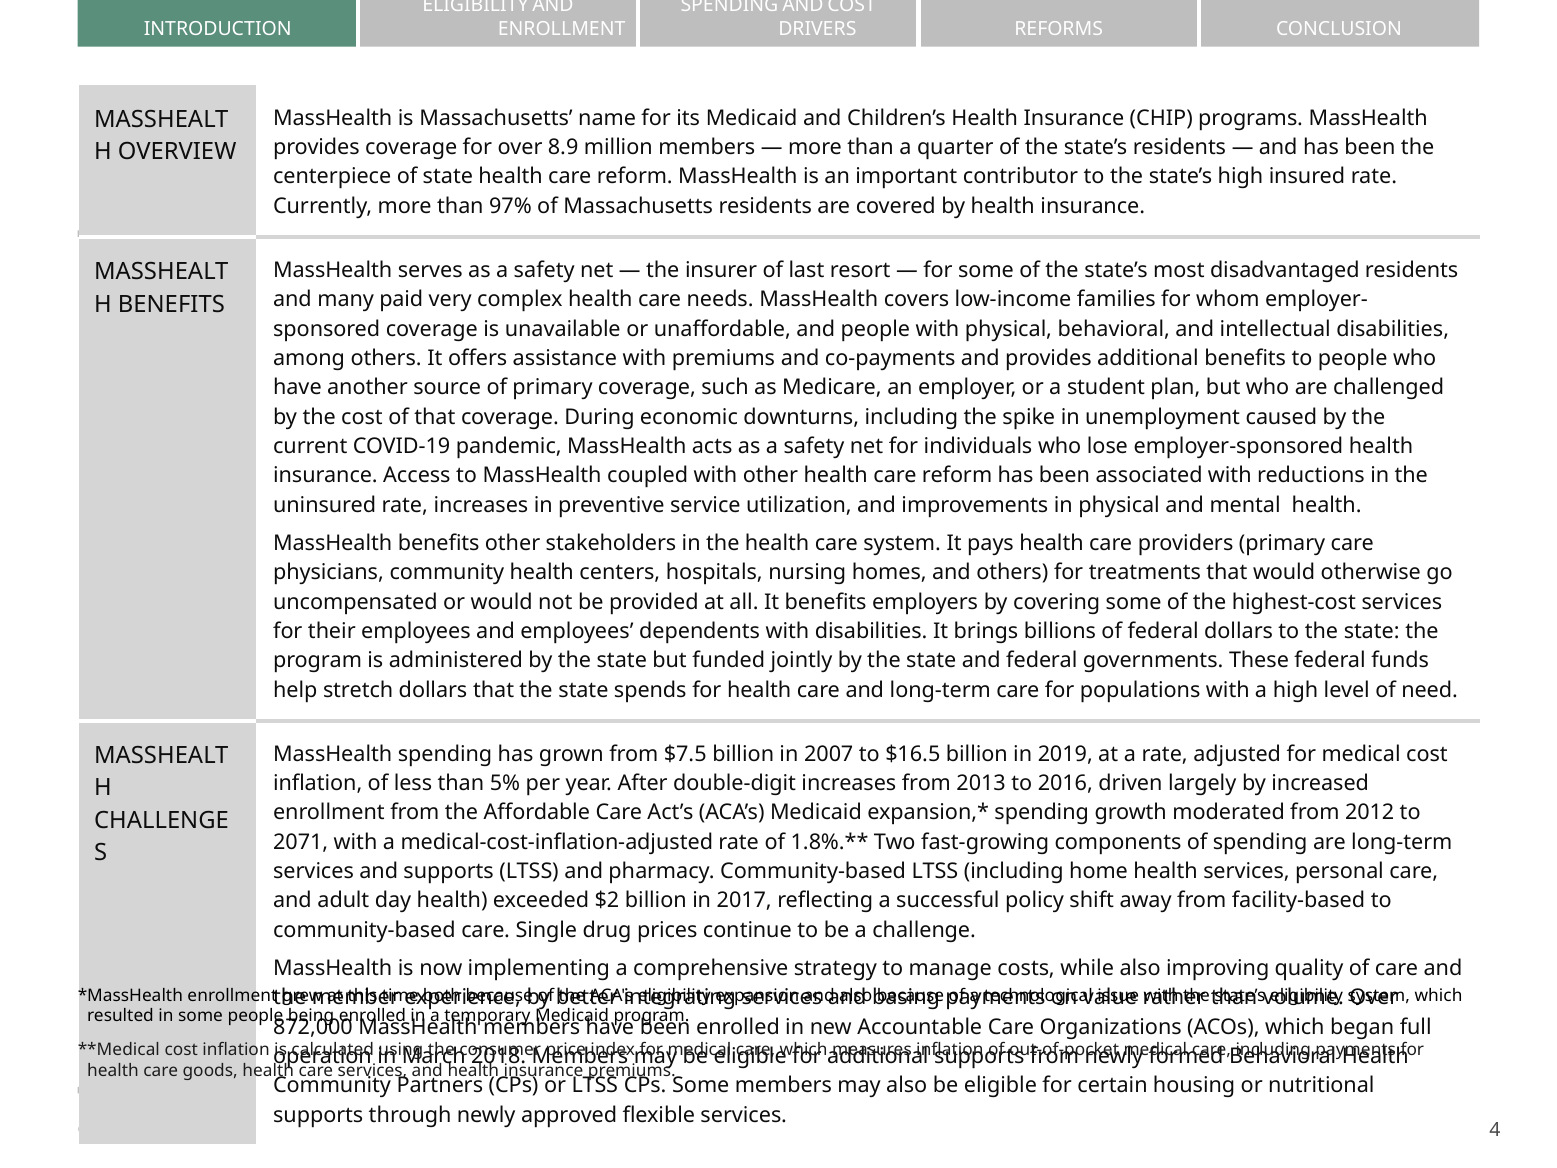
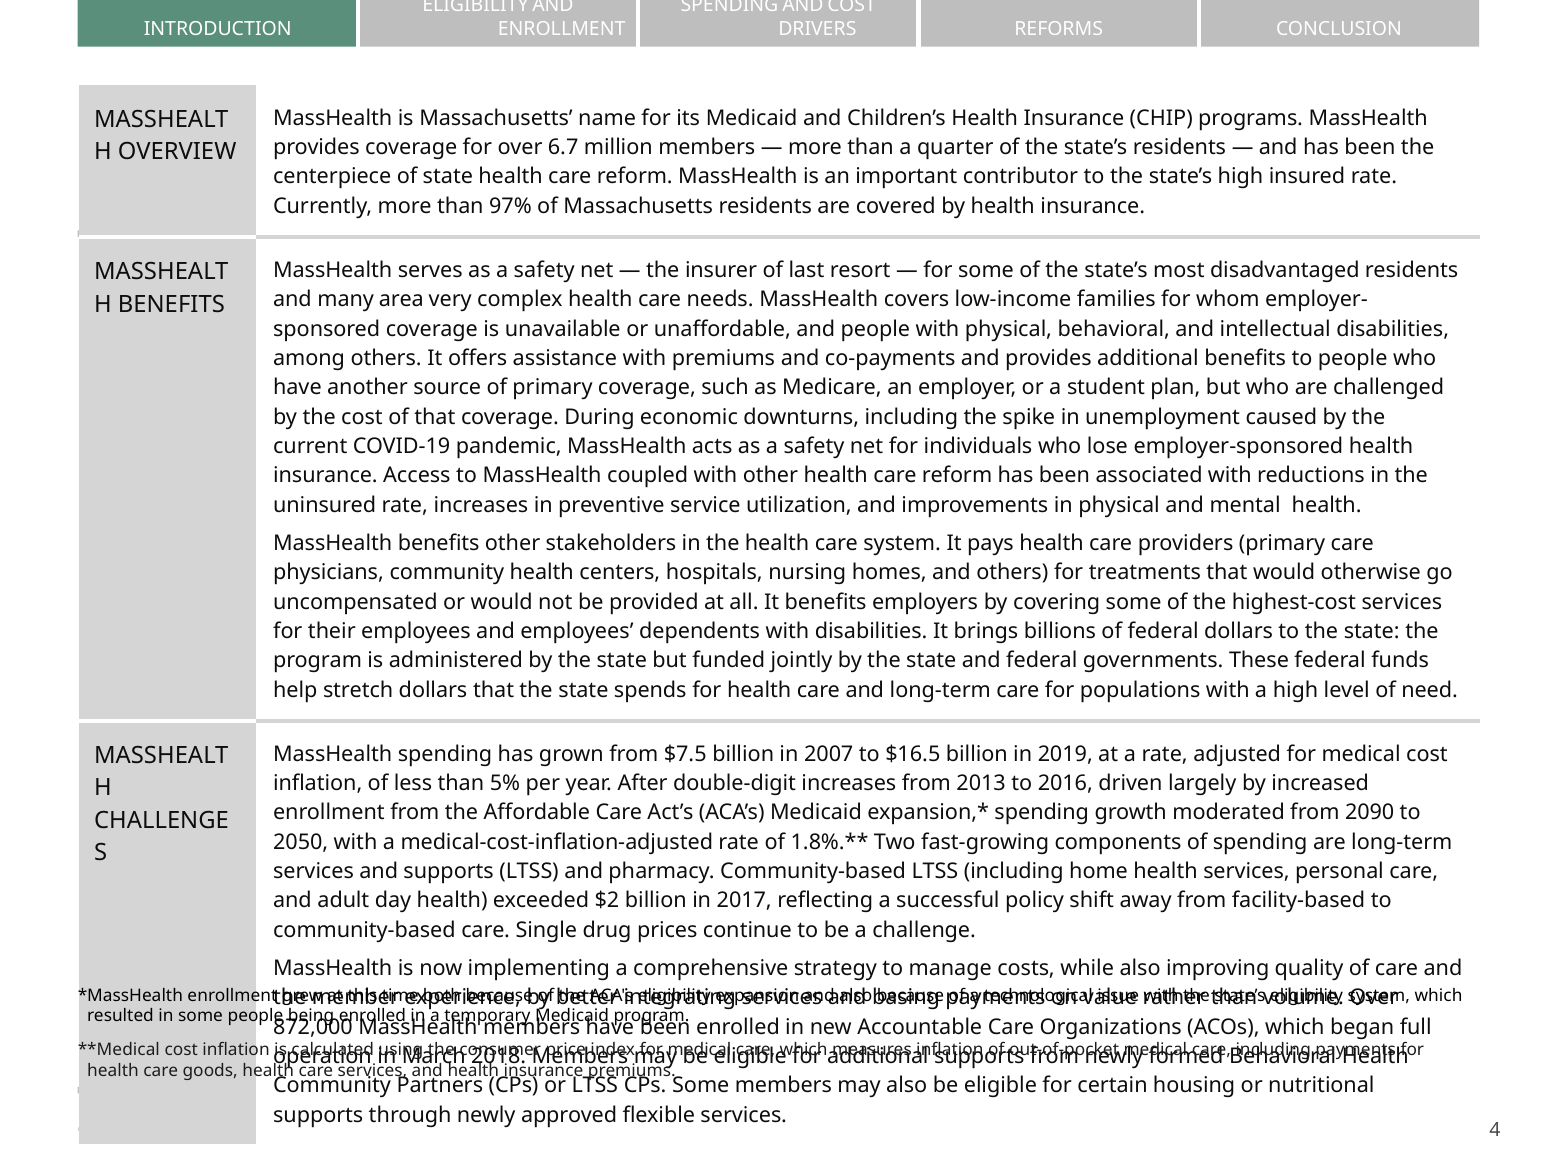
8.9: 8.9 -> 6.7
paid: paid -> area
2012: 2012 -> 2090
2071: 2071 -> 2050
